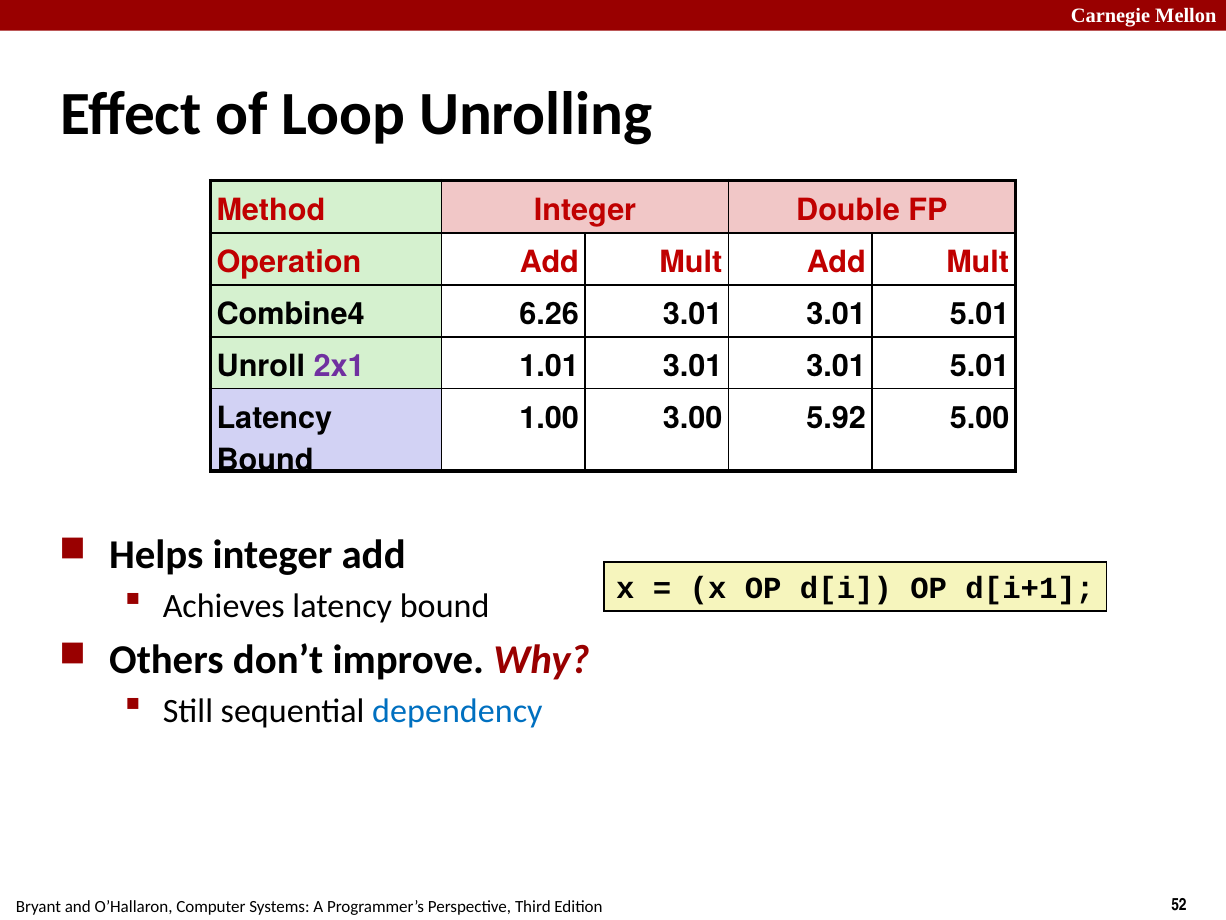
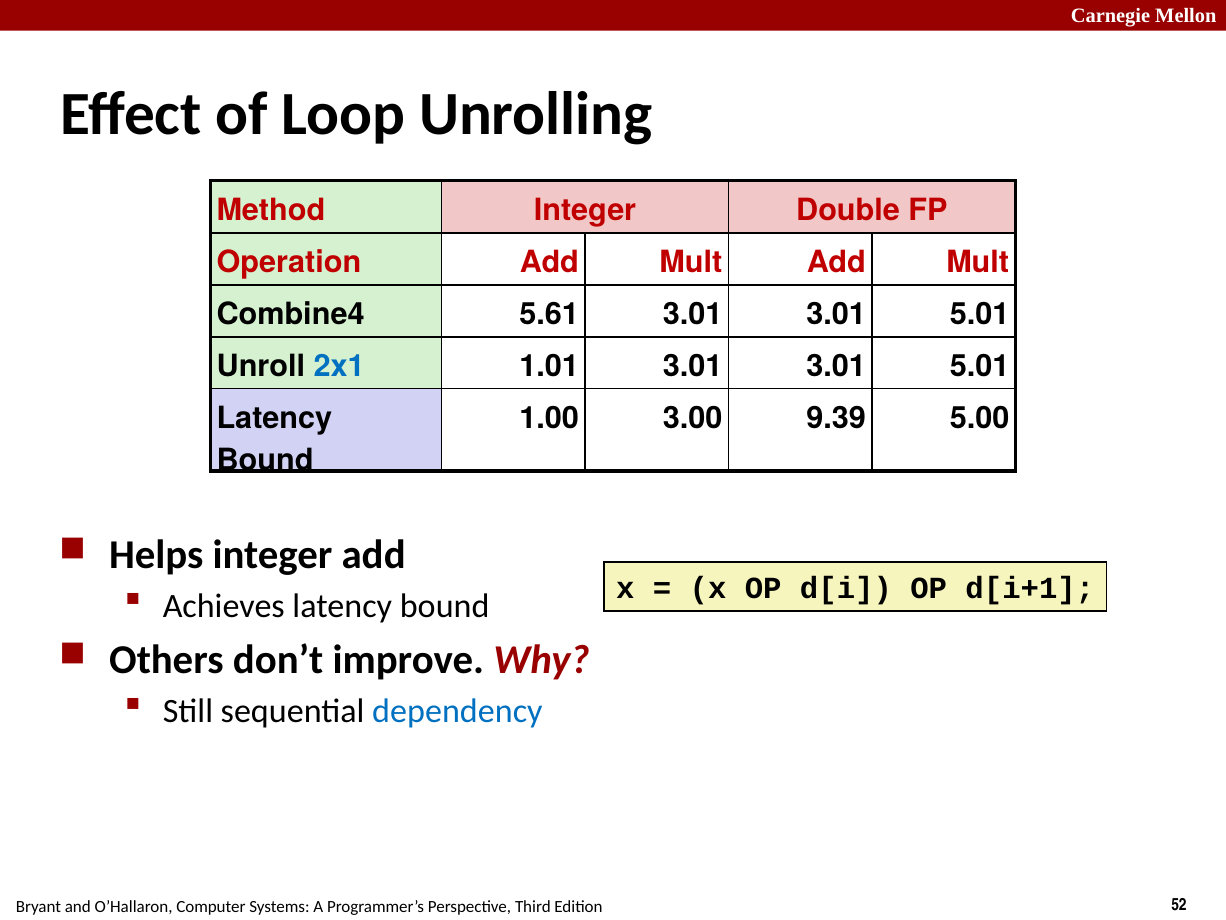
6.26: 6.26 -> 5.61
2x1 colour: purple -> blue
5.92: 5.92 -> 9.39
